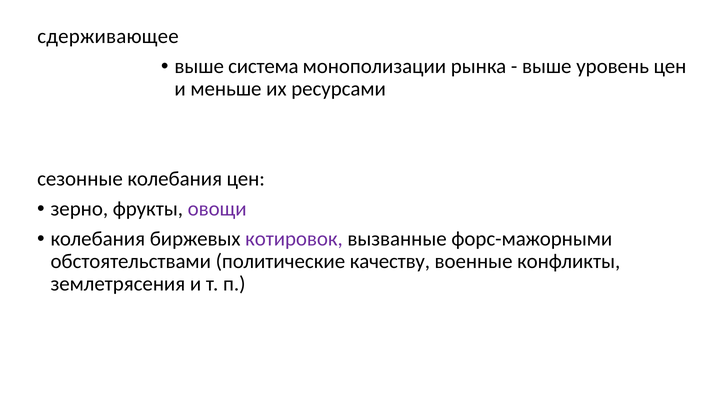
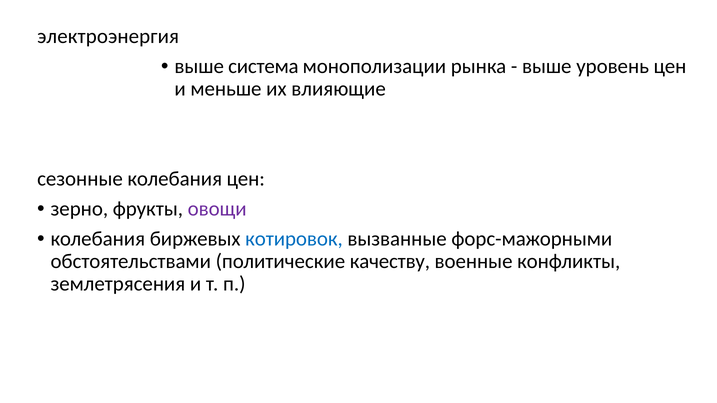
сдерживающее: сдерживающее -> электроэнергия
ресурсами: ресурсами -> влияющие
котировок colour: purple -> blue
